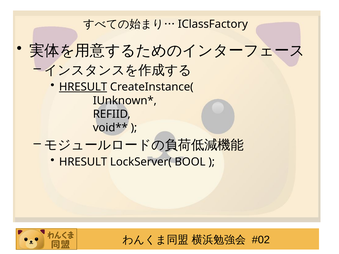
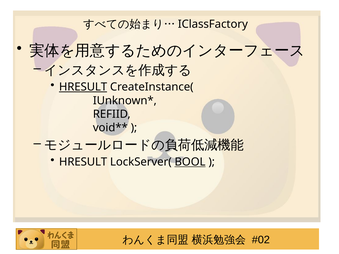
BOOL underline: none -> present
